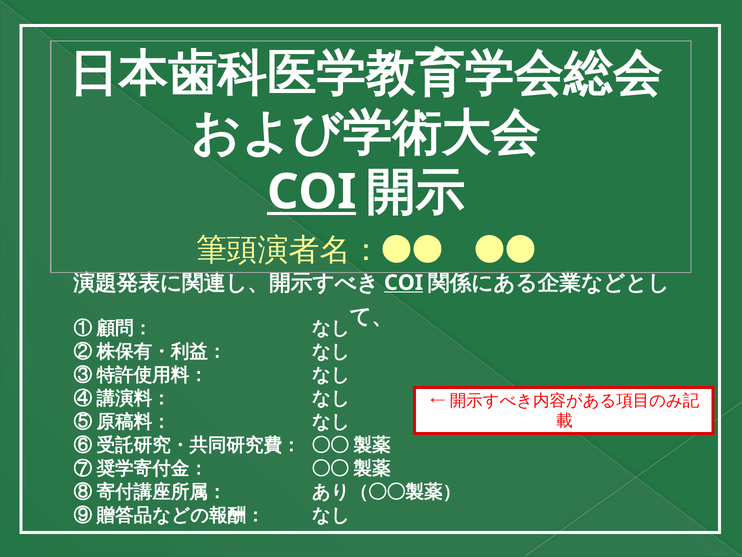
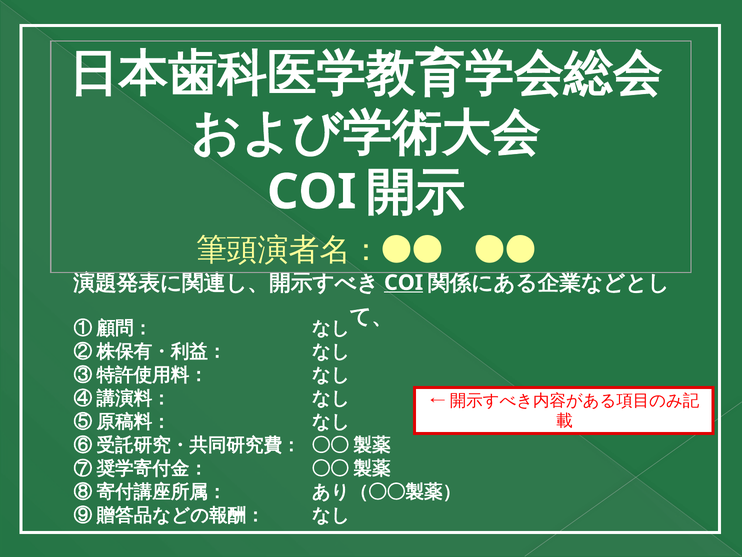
COI at (312, 192) underline: present -> none
